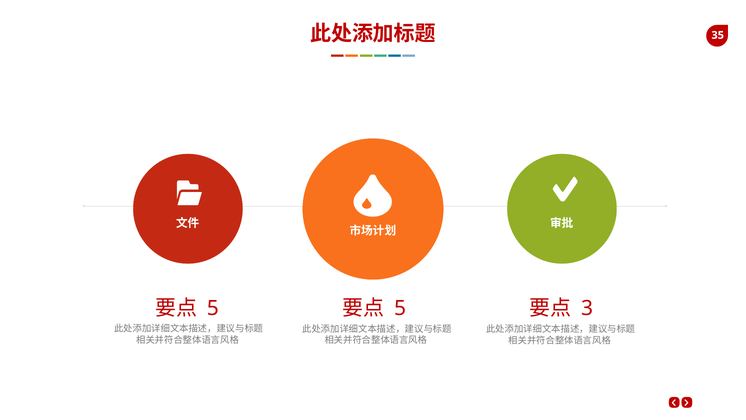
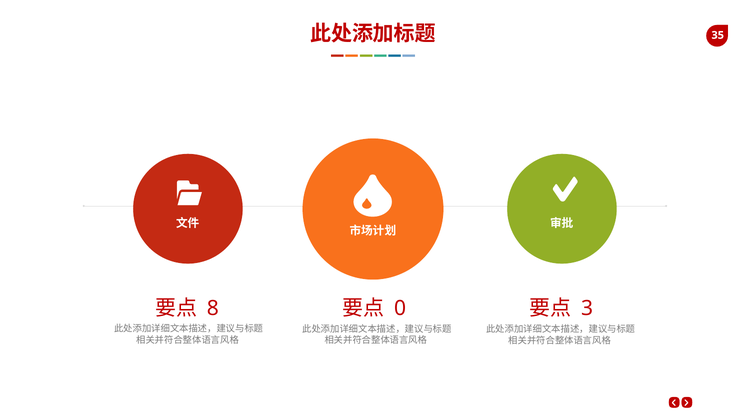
5 at (213, 308): 5 -> 8
5 at (400, 308): 5 -> 0
